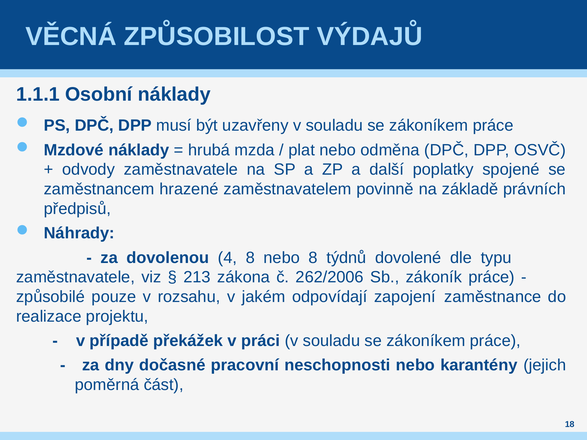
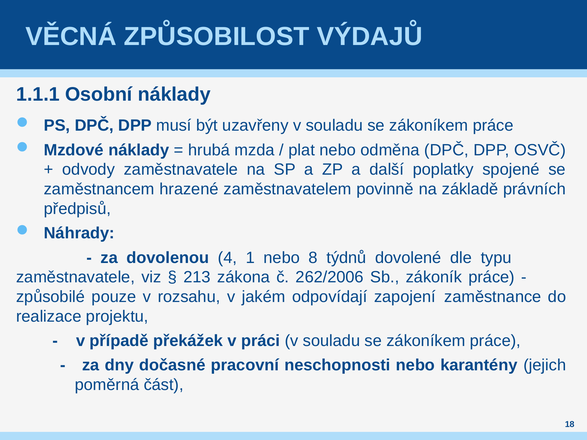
4 8: 8 -> 1
